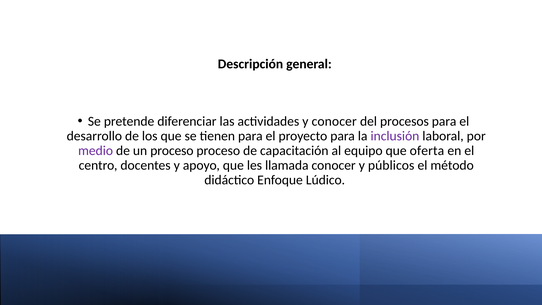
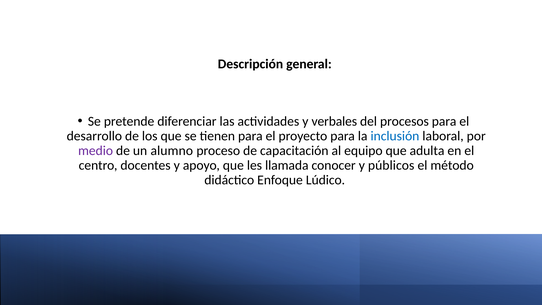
y conocer: conocer -> verbales
inclusión colour: purple -> blue
un proceso: proceso -> alumno
oferta: oferta -> adulta
